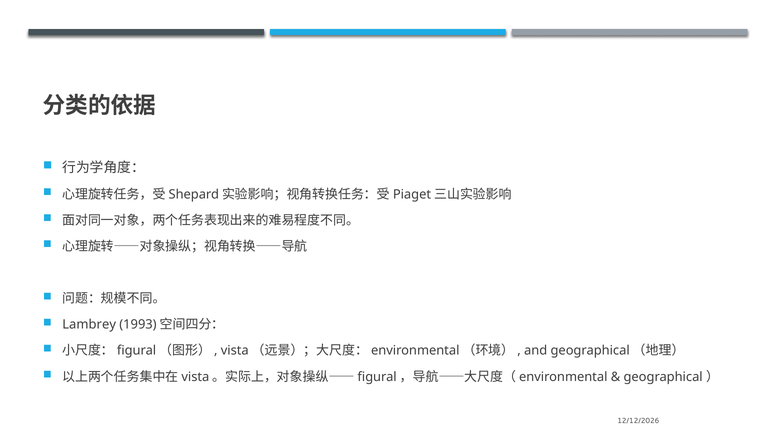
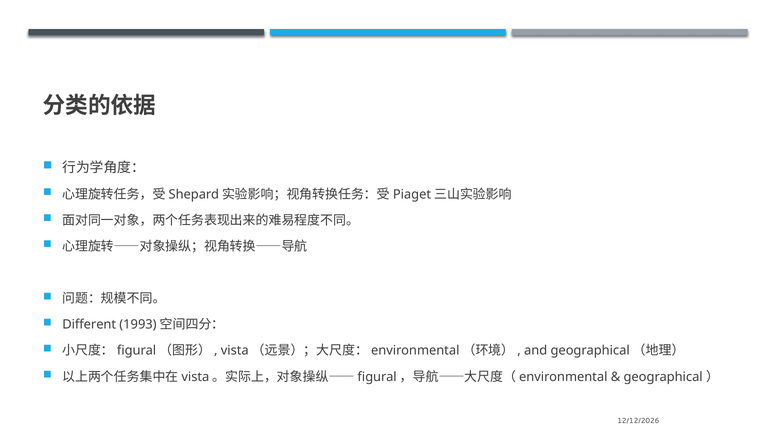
Lambrey: Lambrey -> Different
